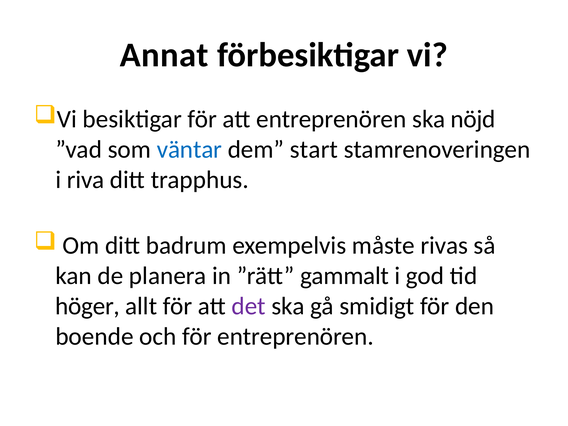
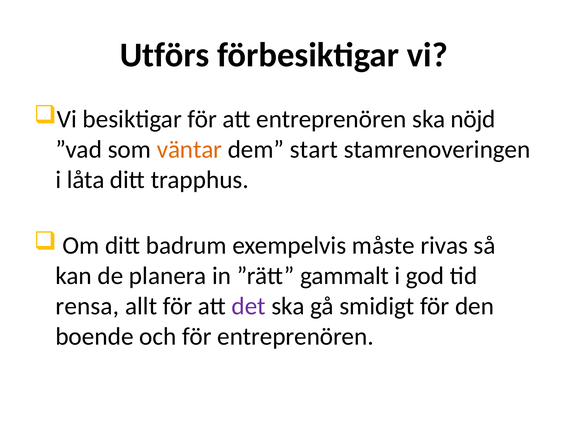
Annat: Annat -> Utförs
väntar colour: blue -> orange
riva: riva -> låta
höger: höger -> rensa
